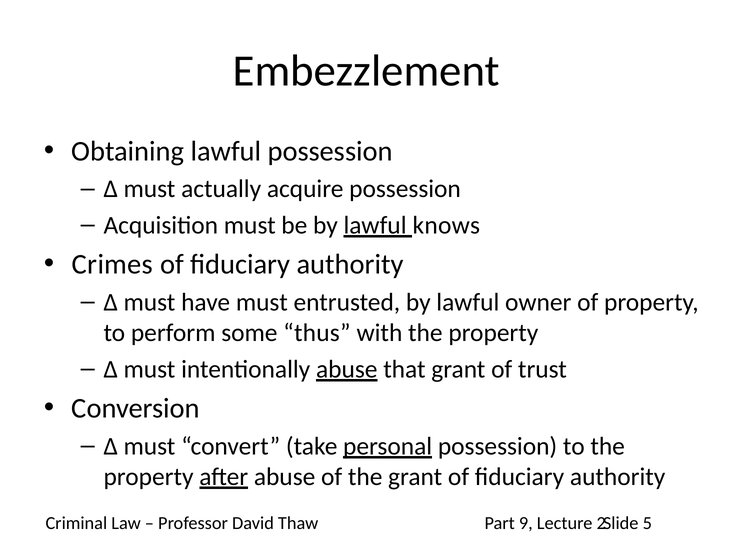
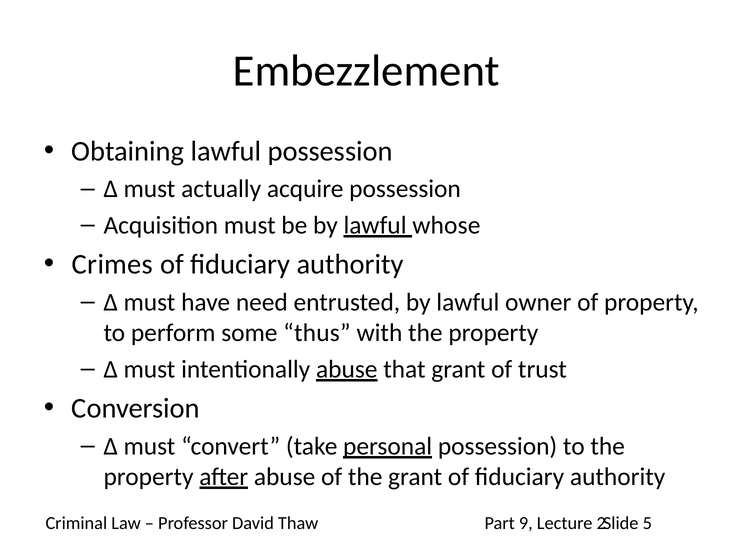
knows: knows -> whose
have must: must -> need
